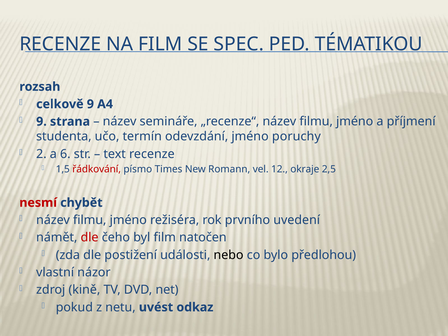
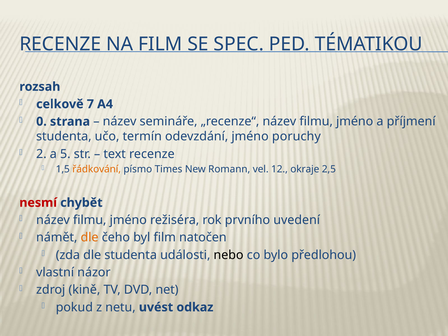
celkově 9: 9 -> 7
9 at (41, 122): 9 -> 0
6: 6 -> 5
řádkování colour: red -> orange
dle at (90, 238) colour: red -> orange
dle postižení: postižení -> studenta
